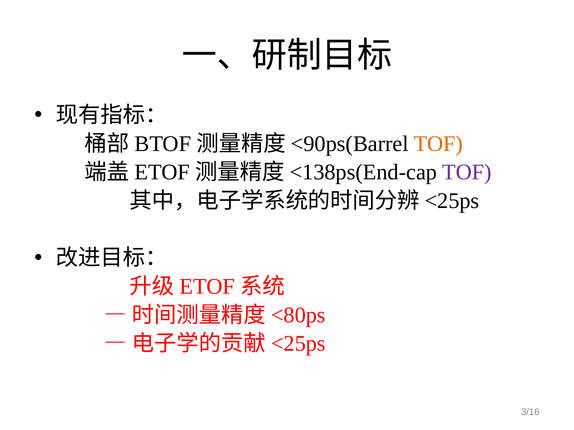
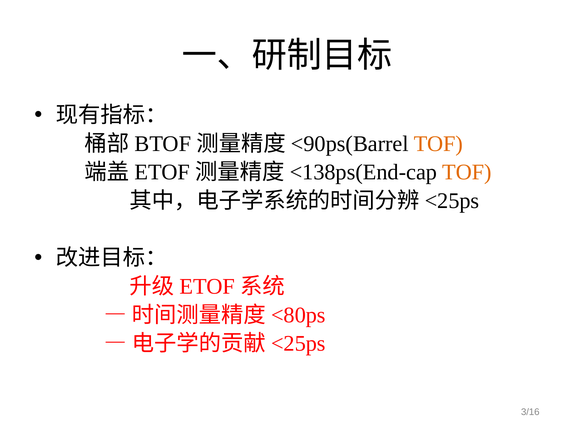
TOF at (467, 172) colour: purple -> orange
